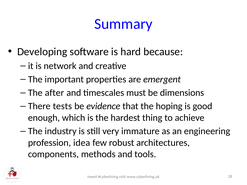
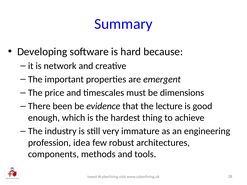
after: after -> price
tests: tests -> been
hoping: hoping -> lecture
